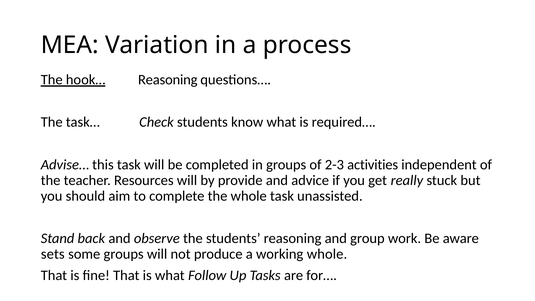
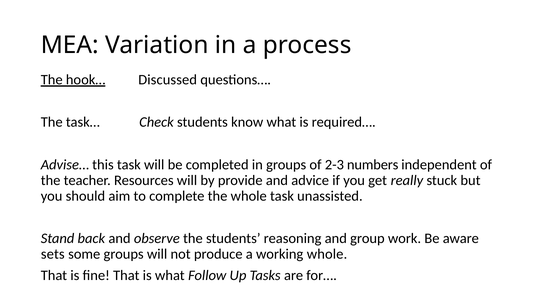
hook… Reasoning: Reasoning -> Discussed
activities: activities -> numbers
